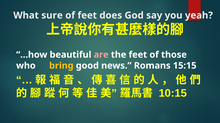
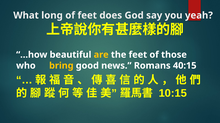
sure: sure -> long
are colour: pink -> yellow
15:15: 15:15 -> 40:15
